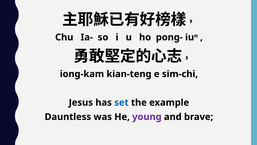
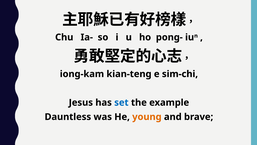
young colour: purple -> orange
